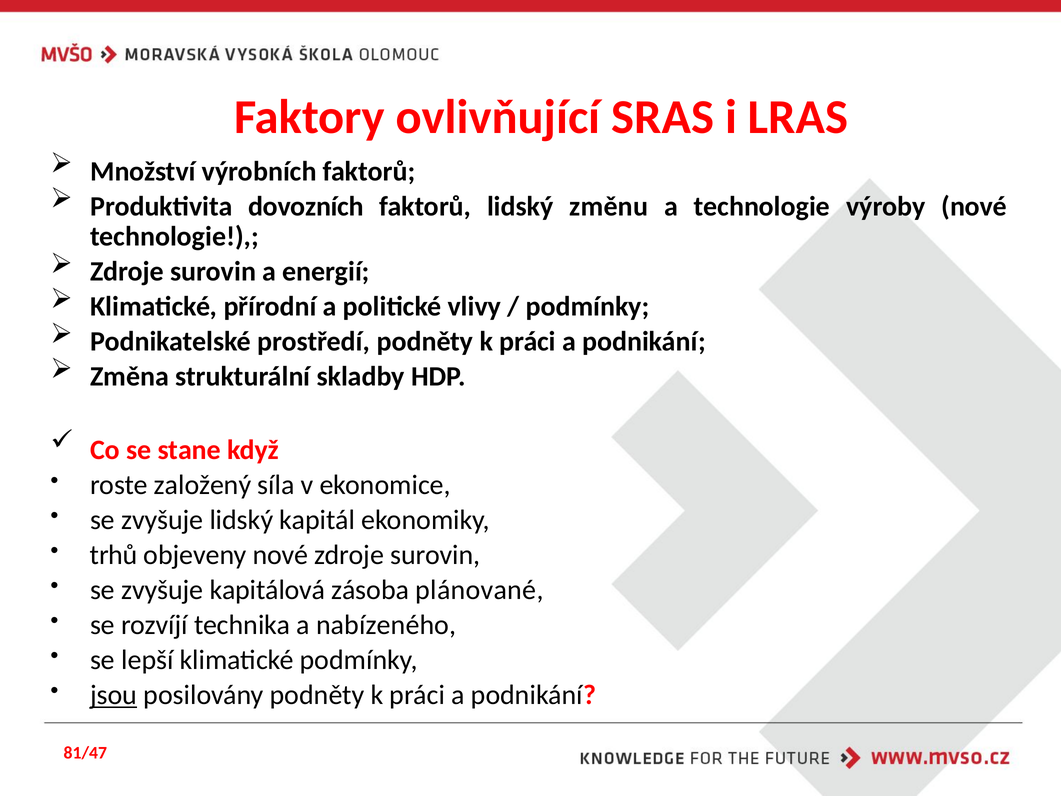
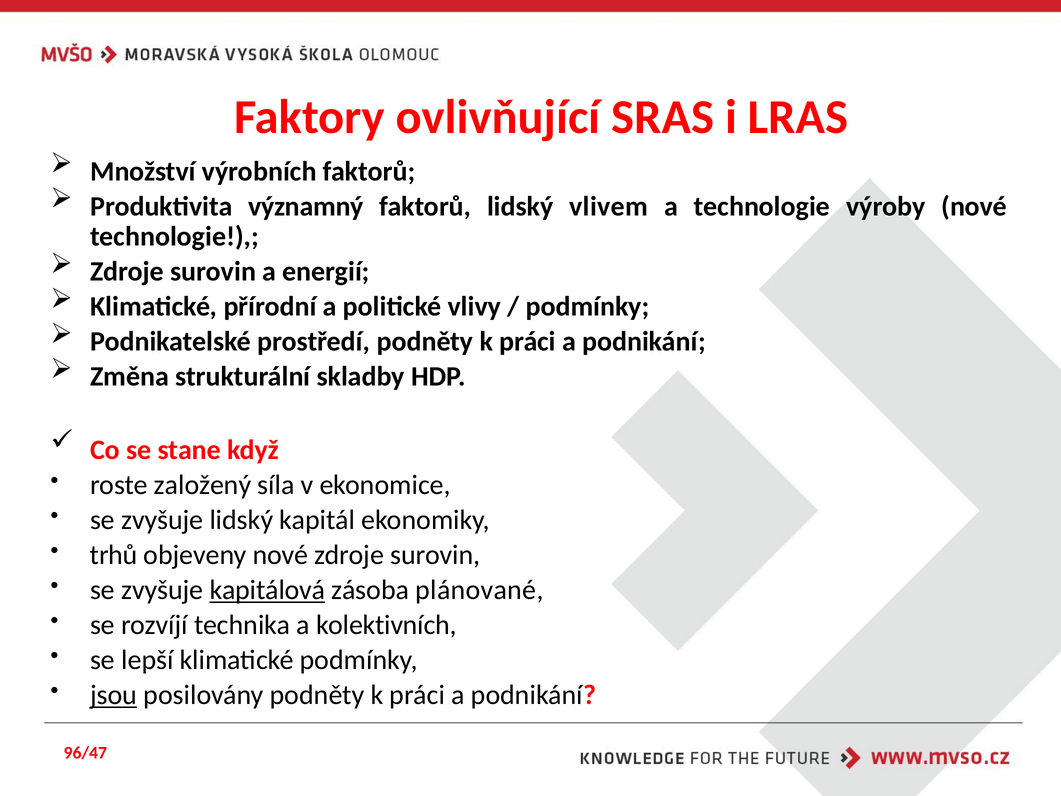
dovozních: dovozních -> významný
změnu: změnu -> vlivem
kapitálová underline: none -> present
nabízeného: nabízeného -> kolektivních
81/47: 81/47 -> 96/47
